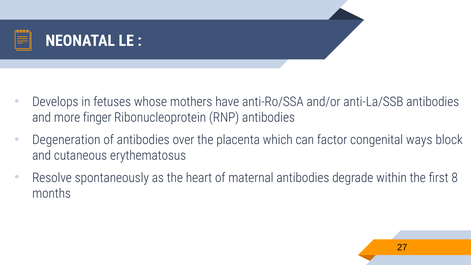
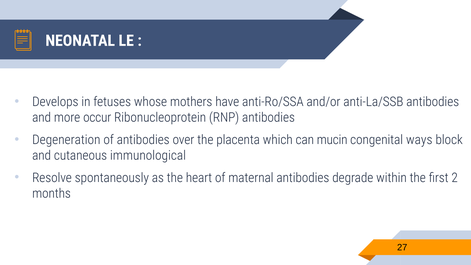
finger: finger -> occur
factor: factor -> mucin
erythematosus: erythematosus -> immunological
8: 8 -> 2
